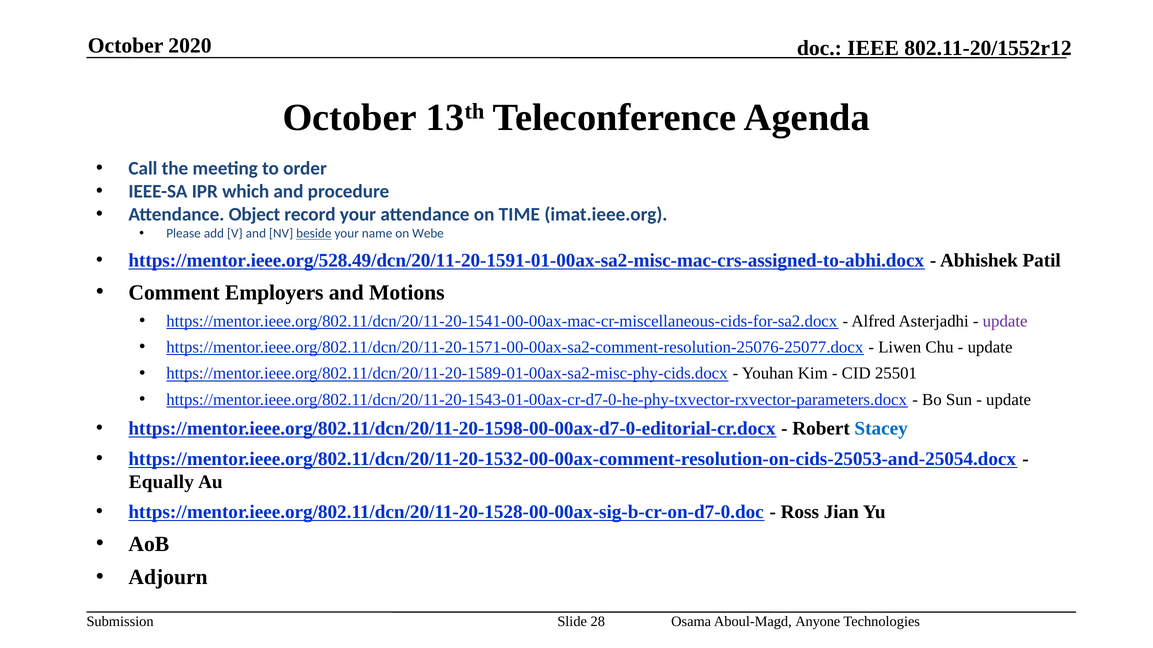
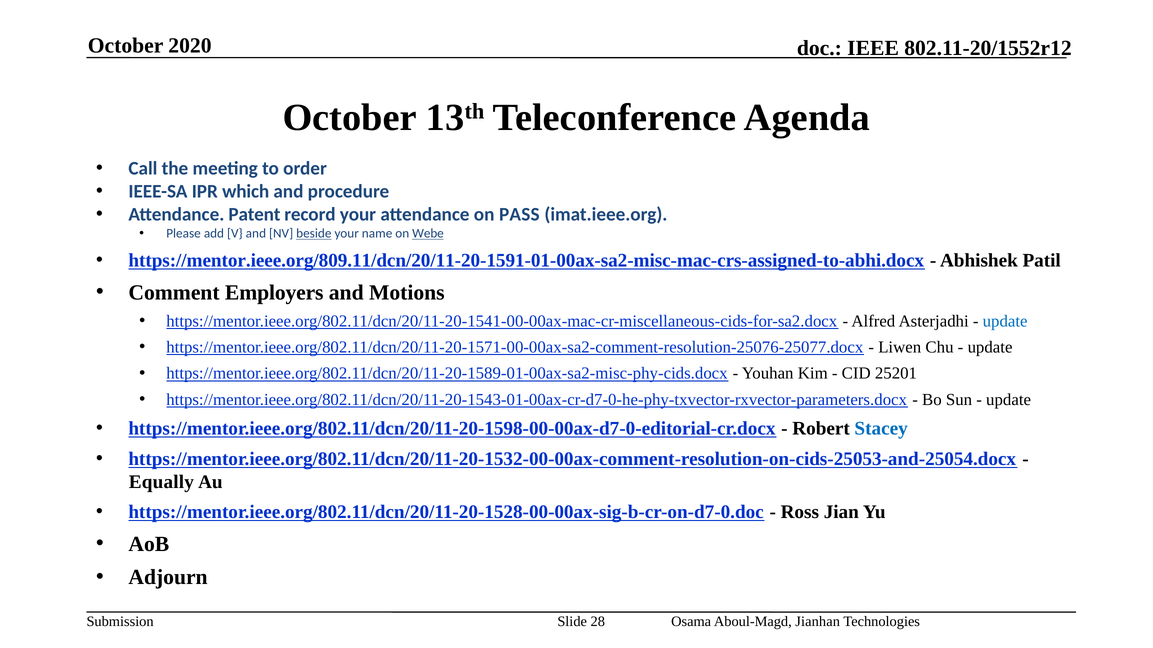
Object: Object -> Patent
TIME: TIME -> PASS
Webe underline: none -> present
https://mentor.ieee.org/528.49/dcn/20/11-20-1591-01-00ax-sa2-misc-mac-crs-assigned-to-abhi.docx: https://mentor.ieee.org/528.49/dcn/20/11-20-1591-01-00ax-sa2-misc-mac-crs-assigned-to-abhi.docx -> https://mentor.ieee.org/809.11/dcn/20/11-20-1591-01-00ax-sa2-misc-mac-crs-assigned-to-abhi.docx
update at (1005, 321) colour: purple -> blue
25501: 25501 -> 25201
Anyone: Anyone -> Jianhan
